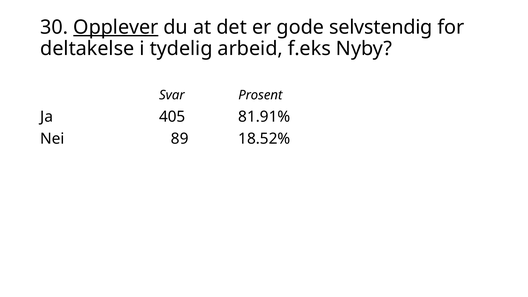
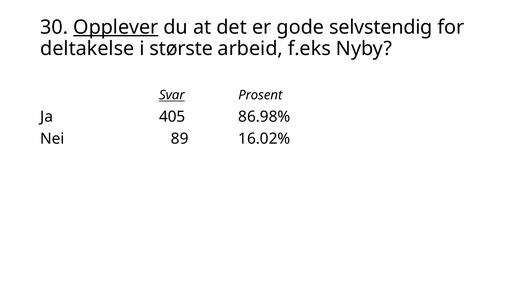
tydelig: tydelig -> største
Svar underline: none -> present
81.91%: 81.91% -> 86.98%
18.52%: 18.52% -> 16.02%
